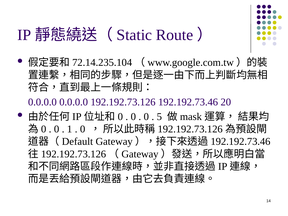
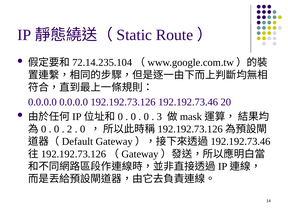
5: 5 -> 3
1: 1 -> 2
